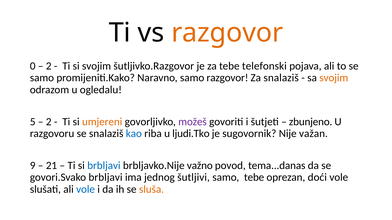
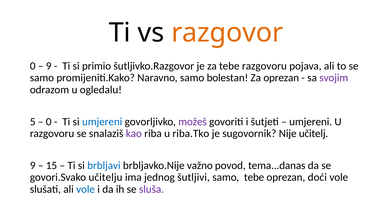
2 at (49, 66): 2 -> 9
si svojim: svojim -> primio
tebe telefonski: telefonski -> razgovoru
samo razgovor: razgovor -> bolestan
Za snalaziš: snalaziš -> oprezan
svojim at (334, 78) colour: orange -> purple
2 at (49, 122): 2 -> 0
umjereni at (102, 122) colour: orange -> blue
zbunjeno at (311, 122): zbunjeno -> umjereni
kao colour: blue -> purple
ljudi.Tko: ljudi.Tko -> riba.Tko
važan: važan -> učitelj
21: 21 -> 15
govori.Svako brbljavi: brbljavi -> učitelju
sluša colour: orange -> purple
